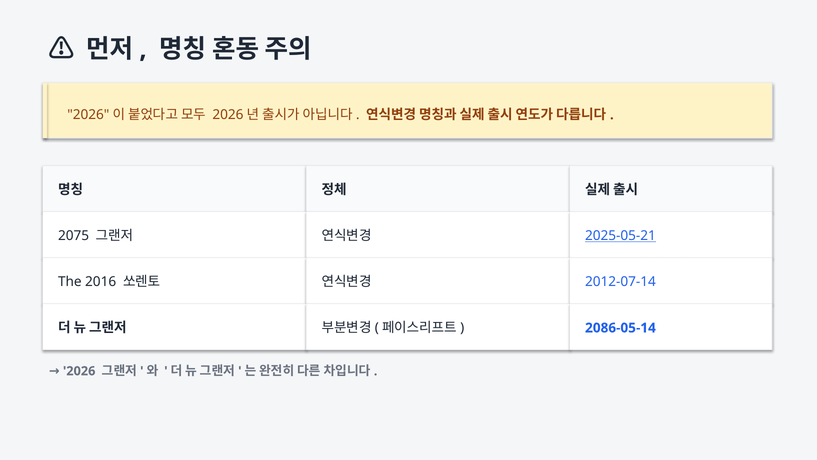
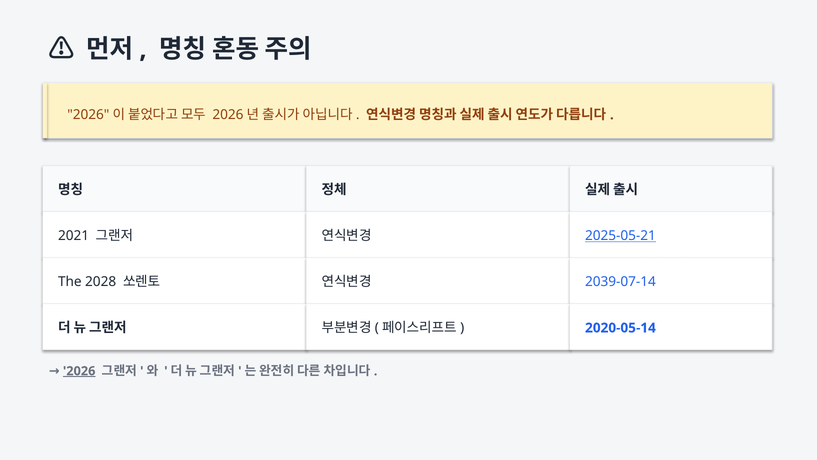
2075: 2075 -> 2021
2016: 2016 -> 2028
2012-07-14: 2012-07-14 -> 2039-07-14
2086-05-14: 2086-05-14 -> 2020-05-14
2026 underline: none -> present
